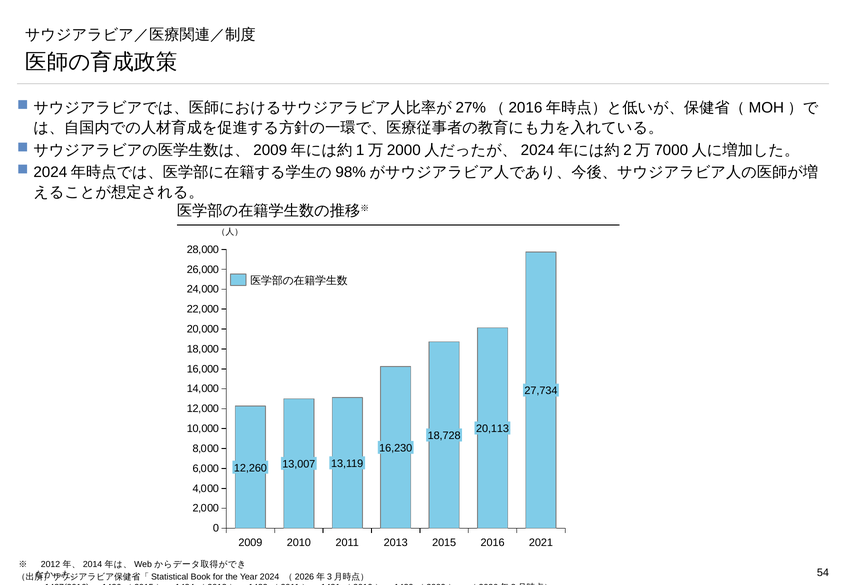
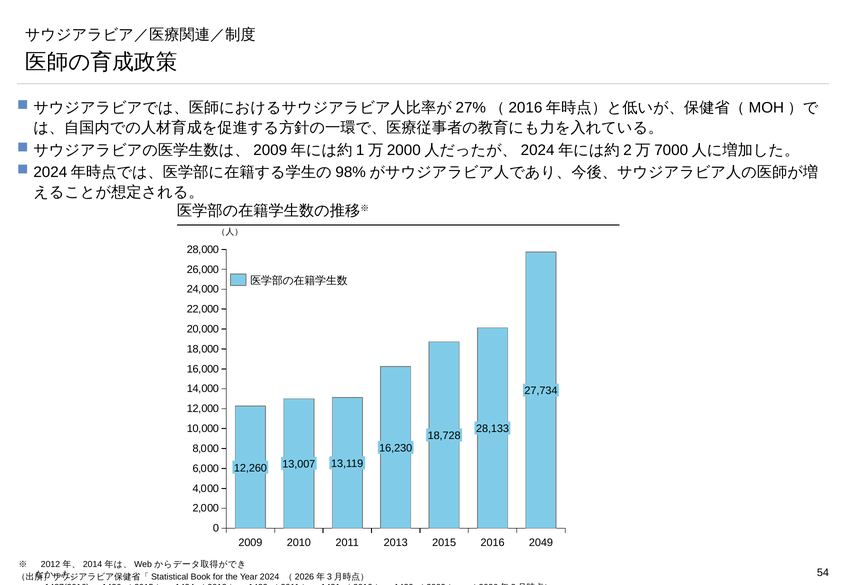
20,113: 20,113 -> 28,133
2021: 2021 -> 2049
